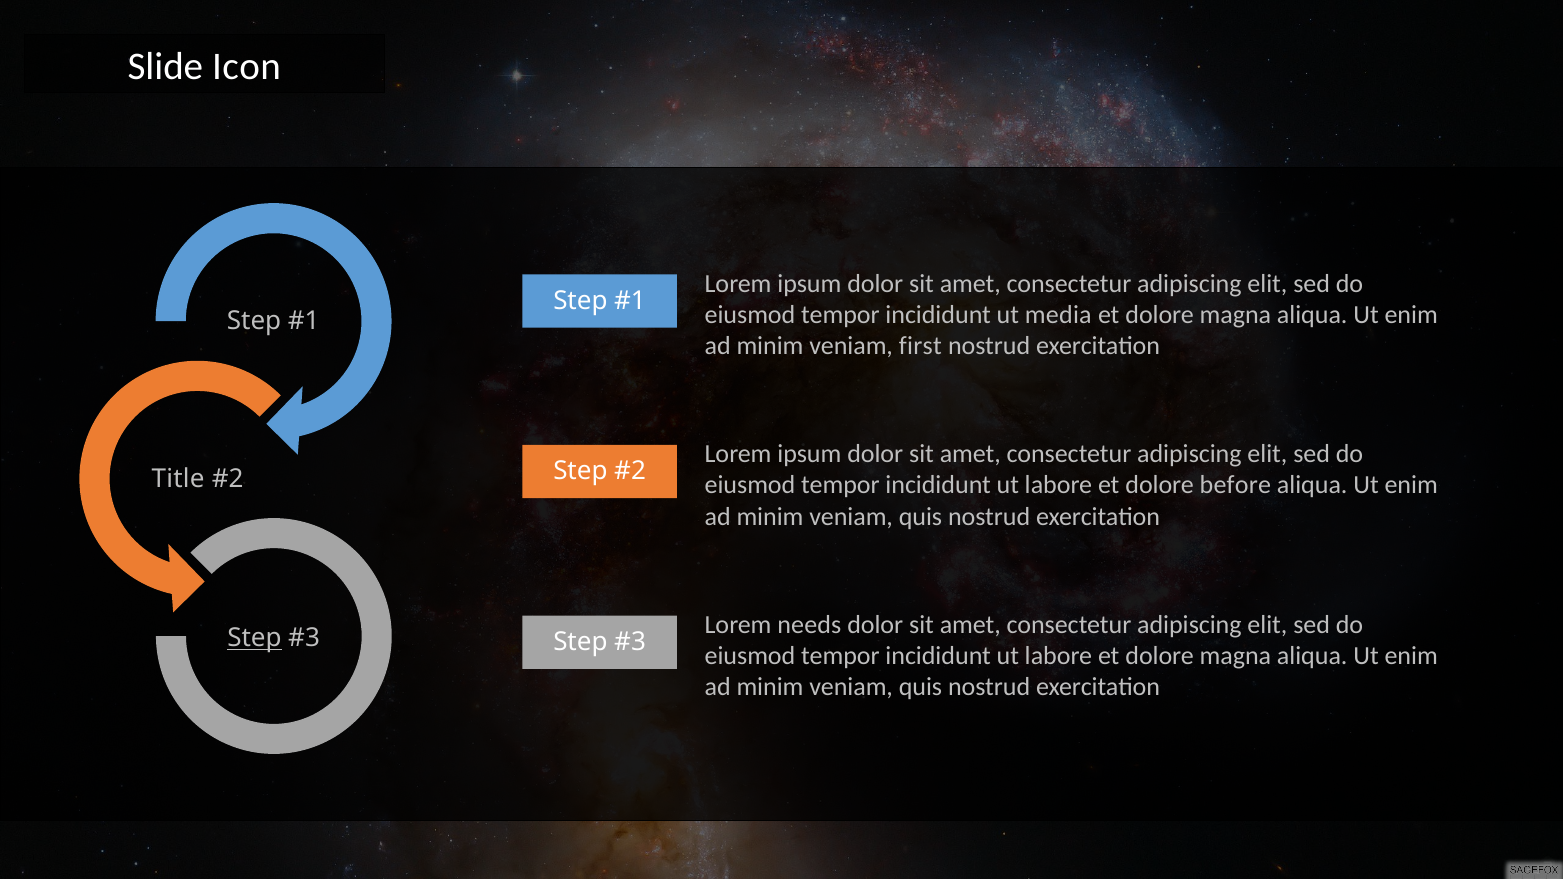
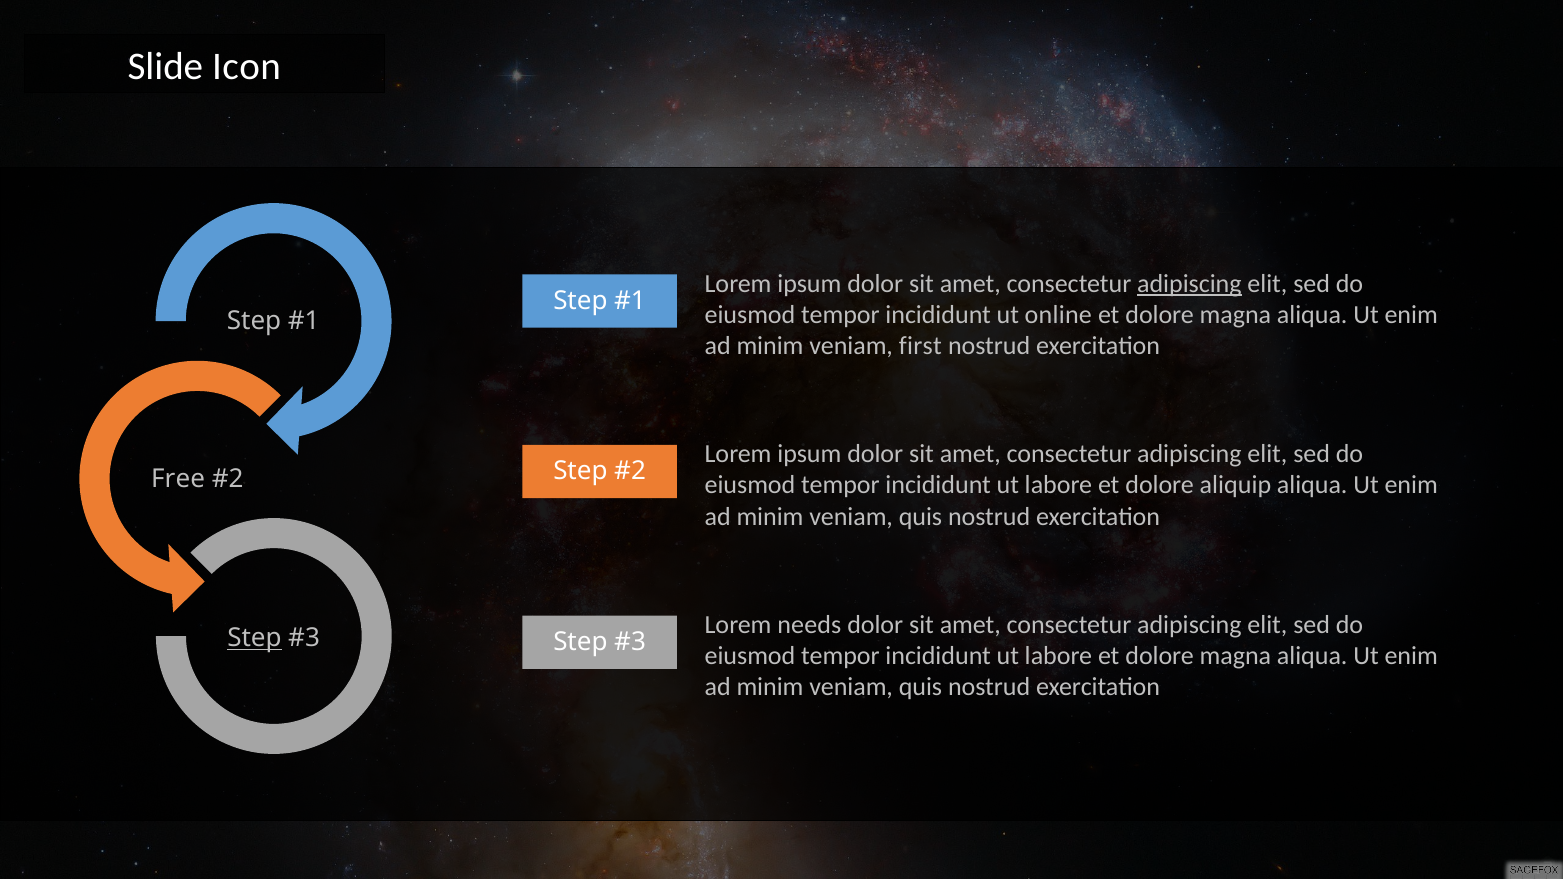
adipiscing at (1189, 284) underline: none -> present
media: media -> online
Title: Title -> Free
before: before -> aliquip
